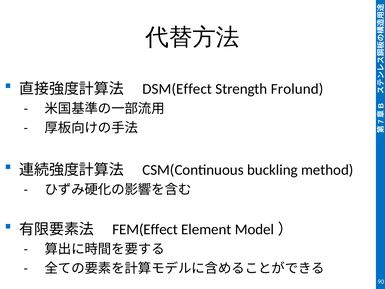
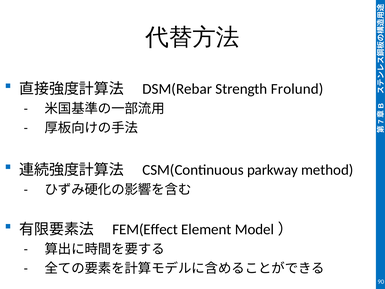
DSM(Effect: DSM(Effect -> DSM(Rebar
buckling: buckling -> parkway
